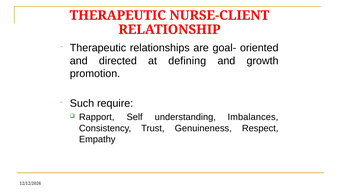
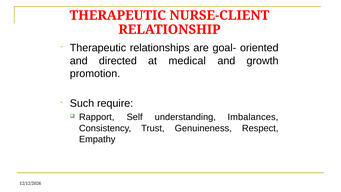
defining: defining -> medical
